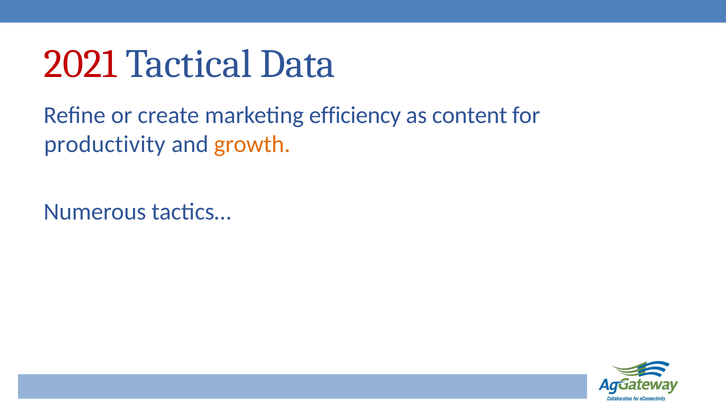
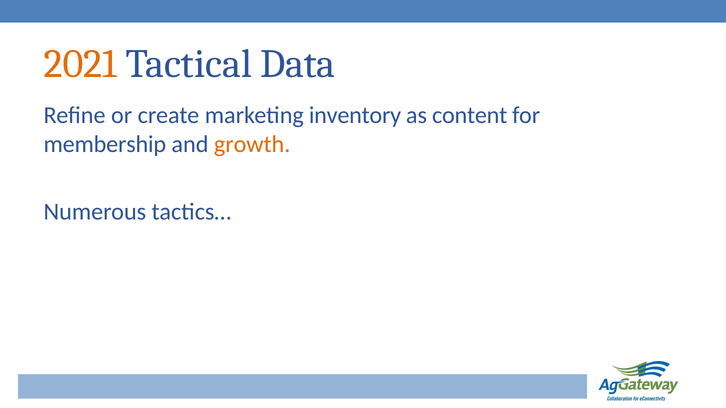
2021 colour: red -> orange
efficiency: efficiency -> inventory
productivity: productivity -> membership
